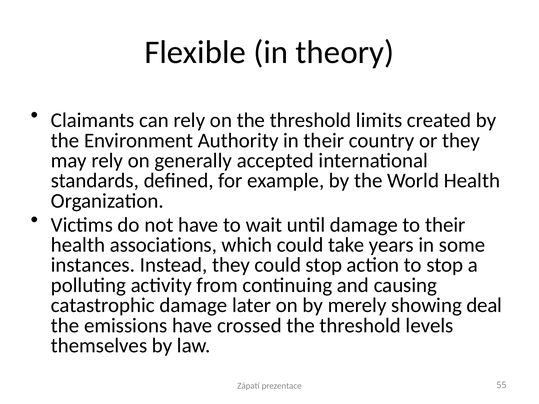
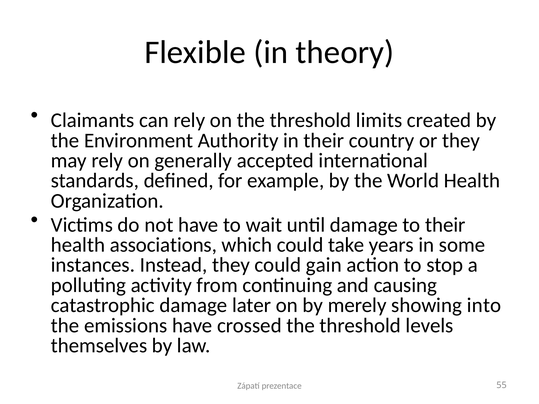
could stop: stop -> gain
deal: deal -> into
